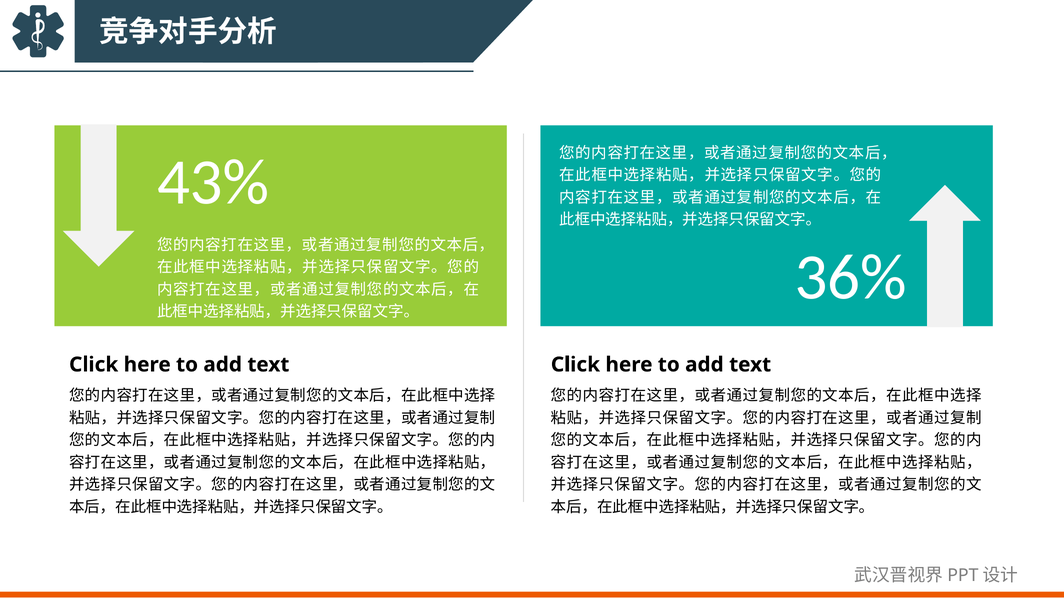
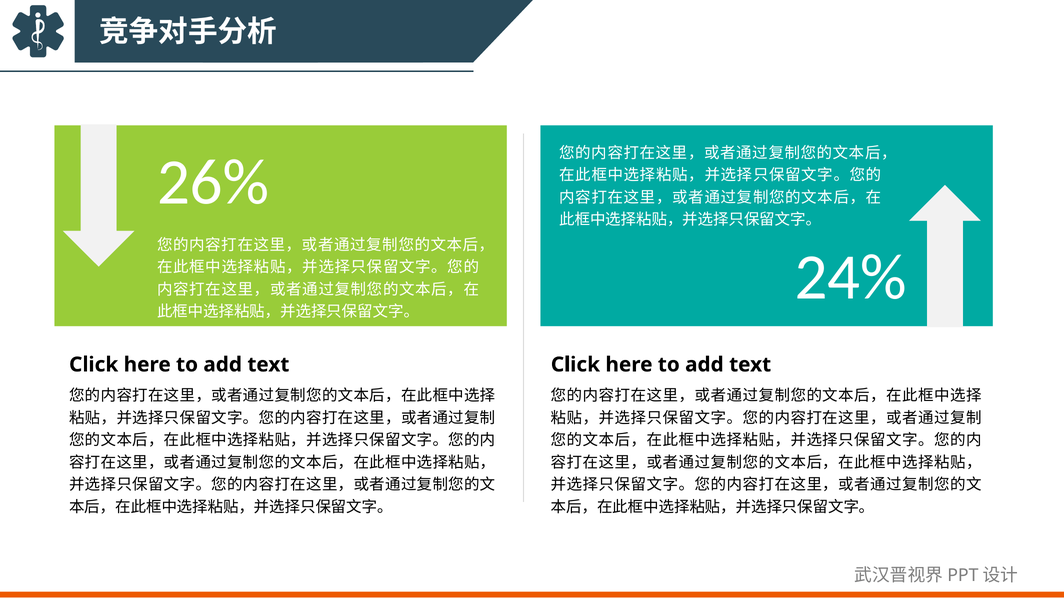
43%: 43% -> 26%
36%: 36% -> 24%
